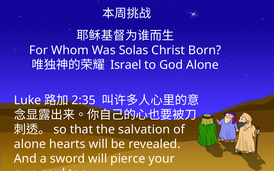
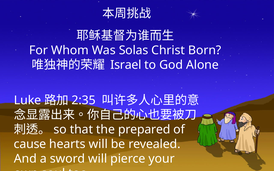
salvation: salvation -> prepared
alone at (30, 144): alone -> cause
